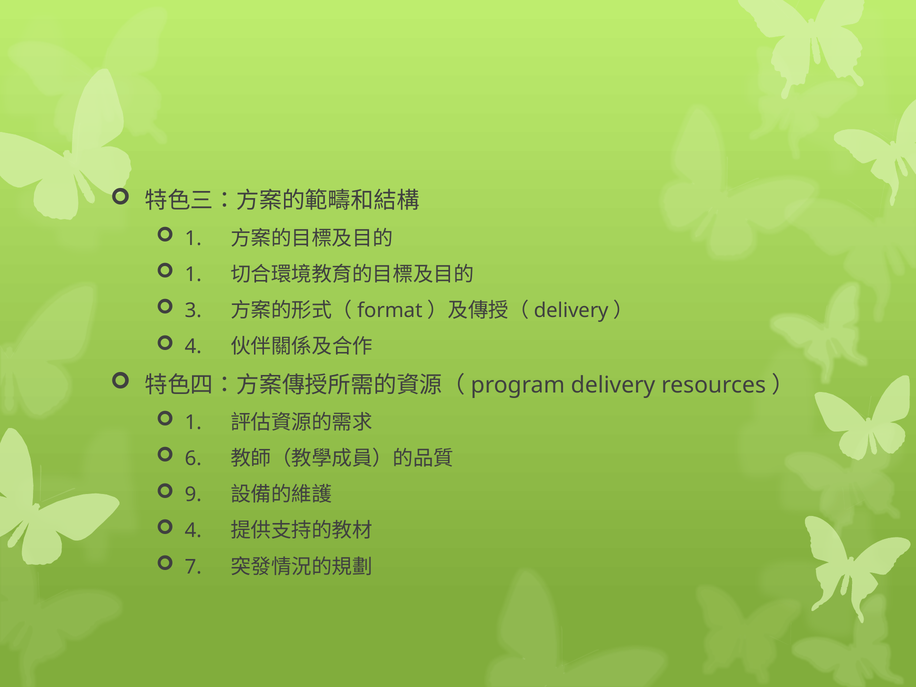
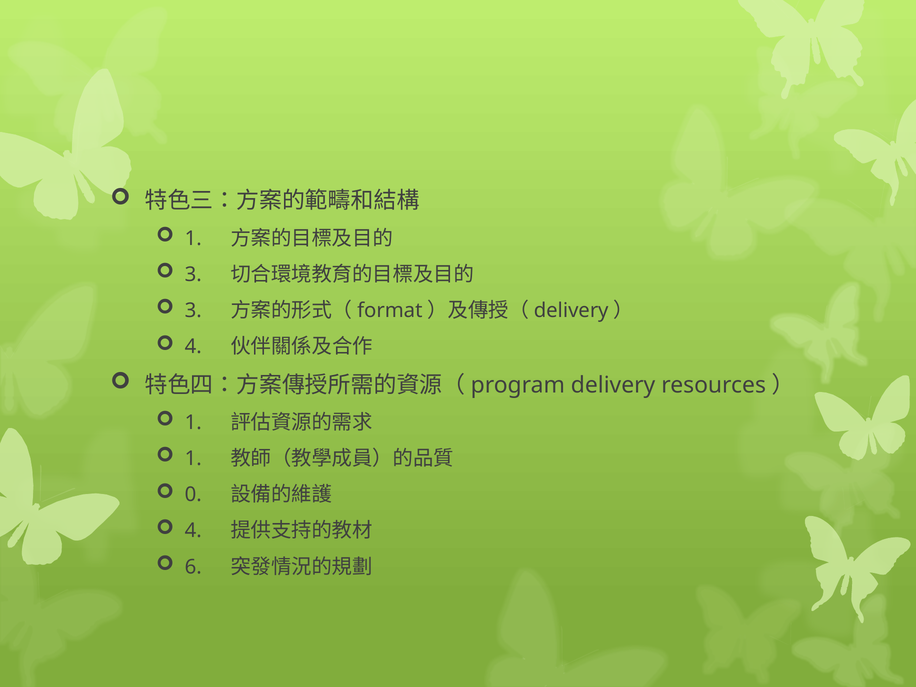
1 at (193, 274): 1 -> 3
6 at (193, 459): 6 -> 1
9: 9 -> 0
7: 7 -> 6
